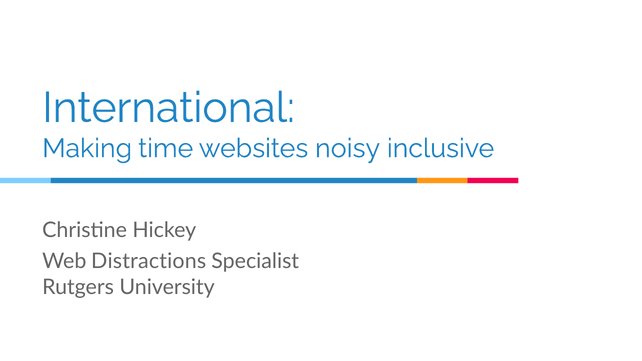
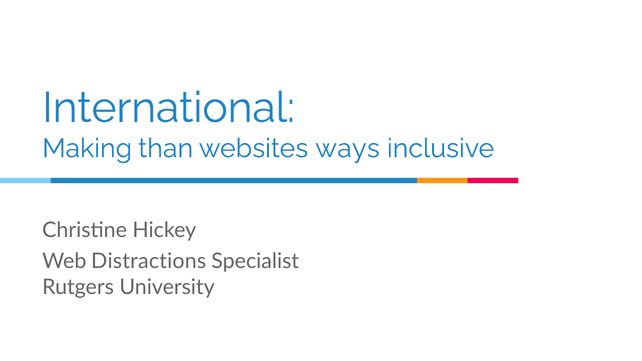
time: time -> than
noisy: noisy -> ways
